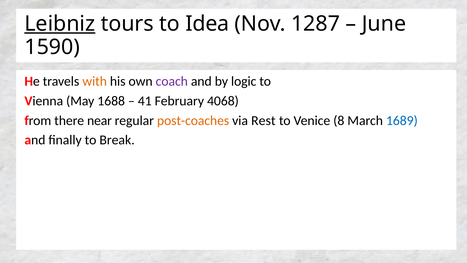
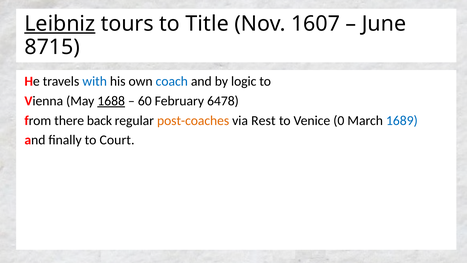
Idea: Idea -> Title
1287: 1287 -> 1607
1590: 1590 -> 8715
with colour: orange -> blue
coach colour: purple -> blue
1688 underline: none -> present
41: 41 -> 60
4068: 4068 -> 6478
near: near -> back
8: 8 -> 0
Break: Break -> Court
